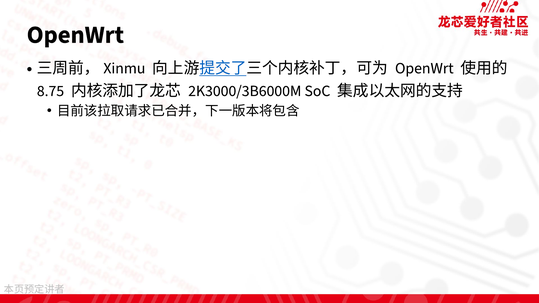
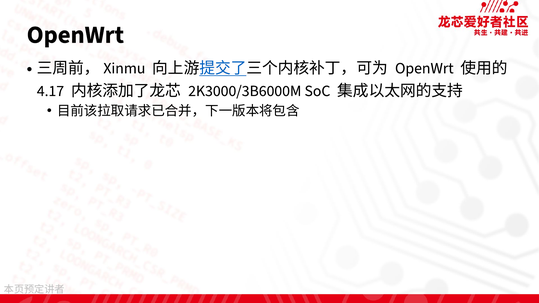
8.75: 8.75 -> 4.17
